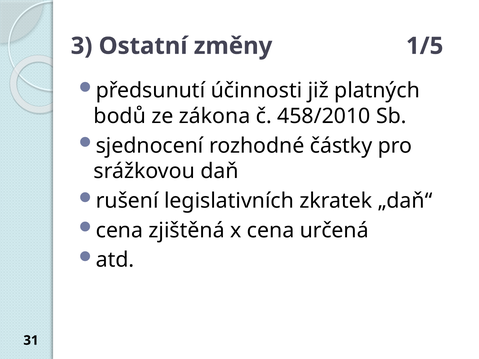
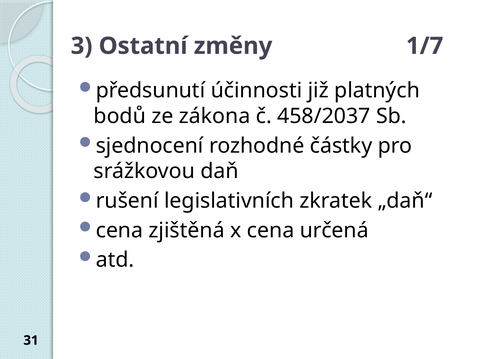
1/5: 1/5 -> 1/7
458/2010: 458/2010 -> 458/2037
